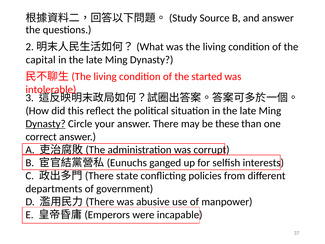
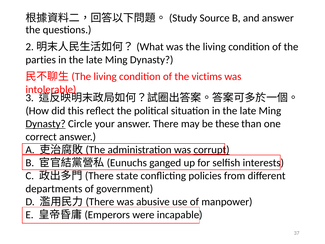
capital: capital -> parties
started: started -> victims
corrupt underline: none -> present
